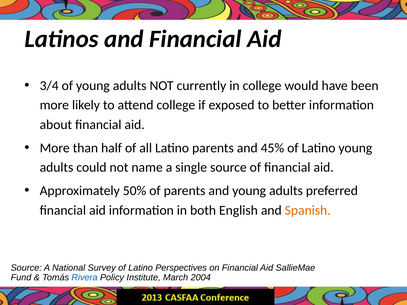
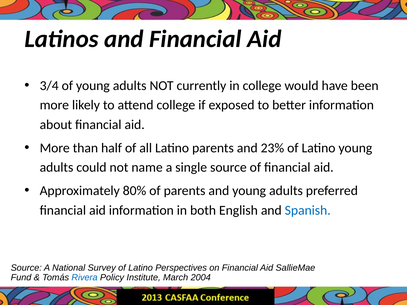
45%: 45% -> 23%
50%: 50% -> 80%
Spanish colour: orange -> blue
